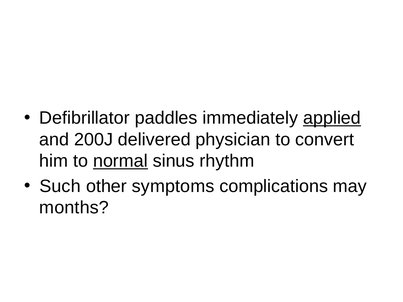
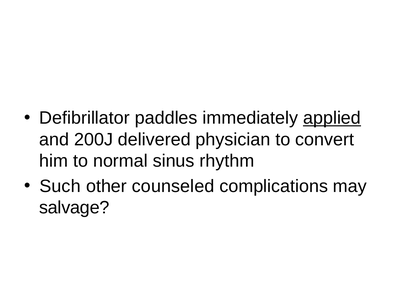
normal underline: present -> none
symptoms: symptoms -> counseled
months: months -> salvage
